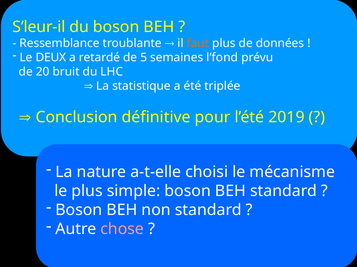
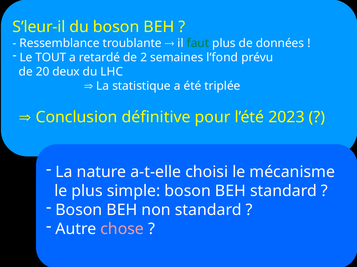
faut colour: orange -> green
DEUX: DEUX -> TOUT
5: 5 -> 2
bruit: bruit -> deux
2019: 2019 -> 2023
